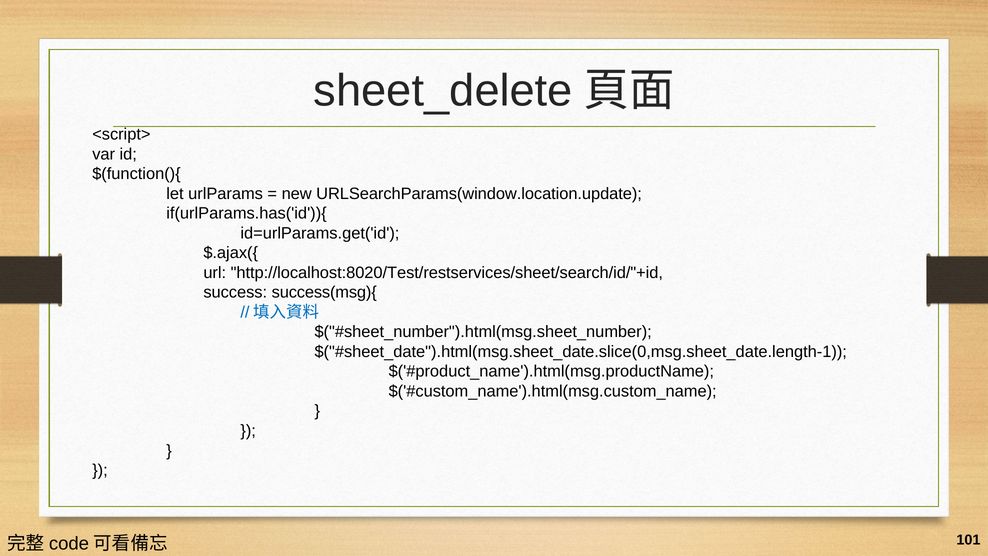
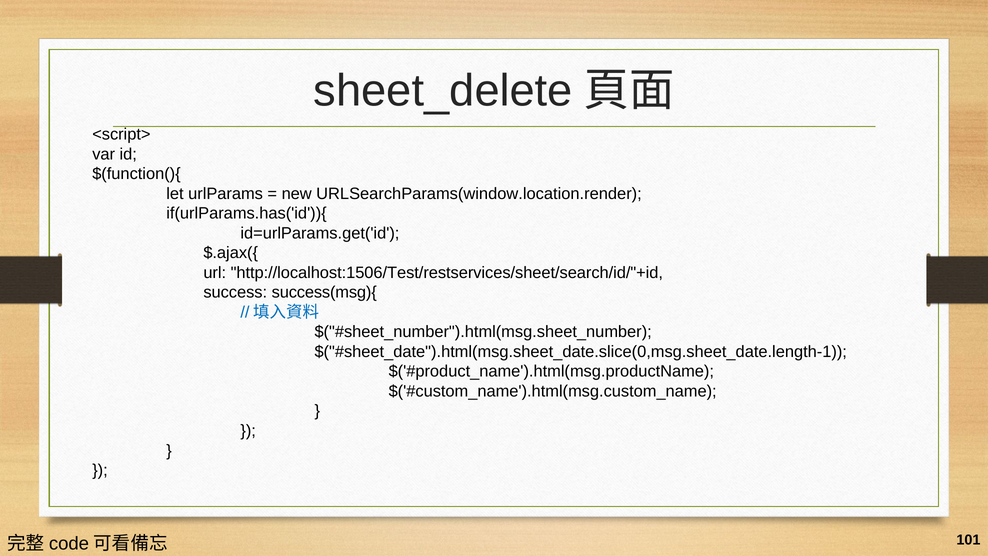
URLSearchParams(window.location.update: URLSearchParams(window.location.update -> URLSearchParams(window.location.render
http://localhost:8020/Test/restservices/sheet/search/id/"+id: http://localhost:8020/Test/restservices/sheet/search/id/"+id -> http://localhost:1506/Test/restservices/sheet/search/id/"+id
